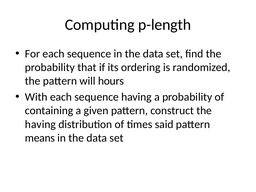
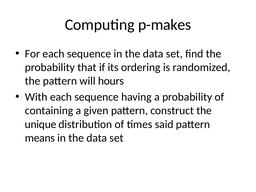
p-length: p-length -> p-makes
having at (40, 124): having -> unique
